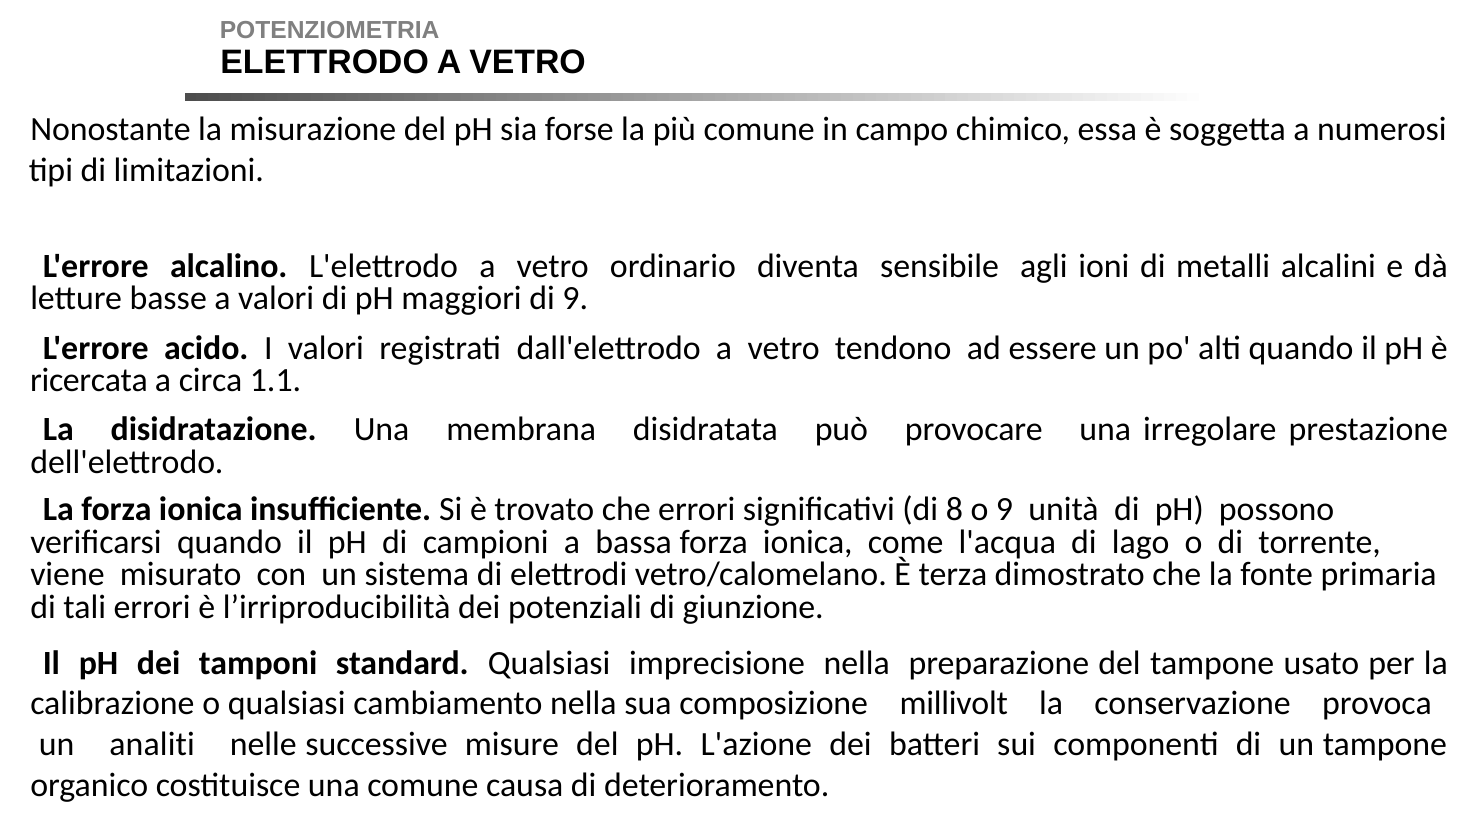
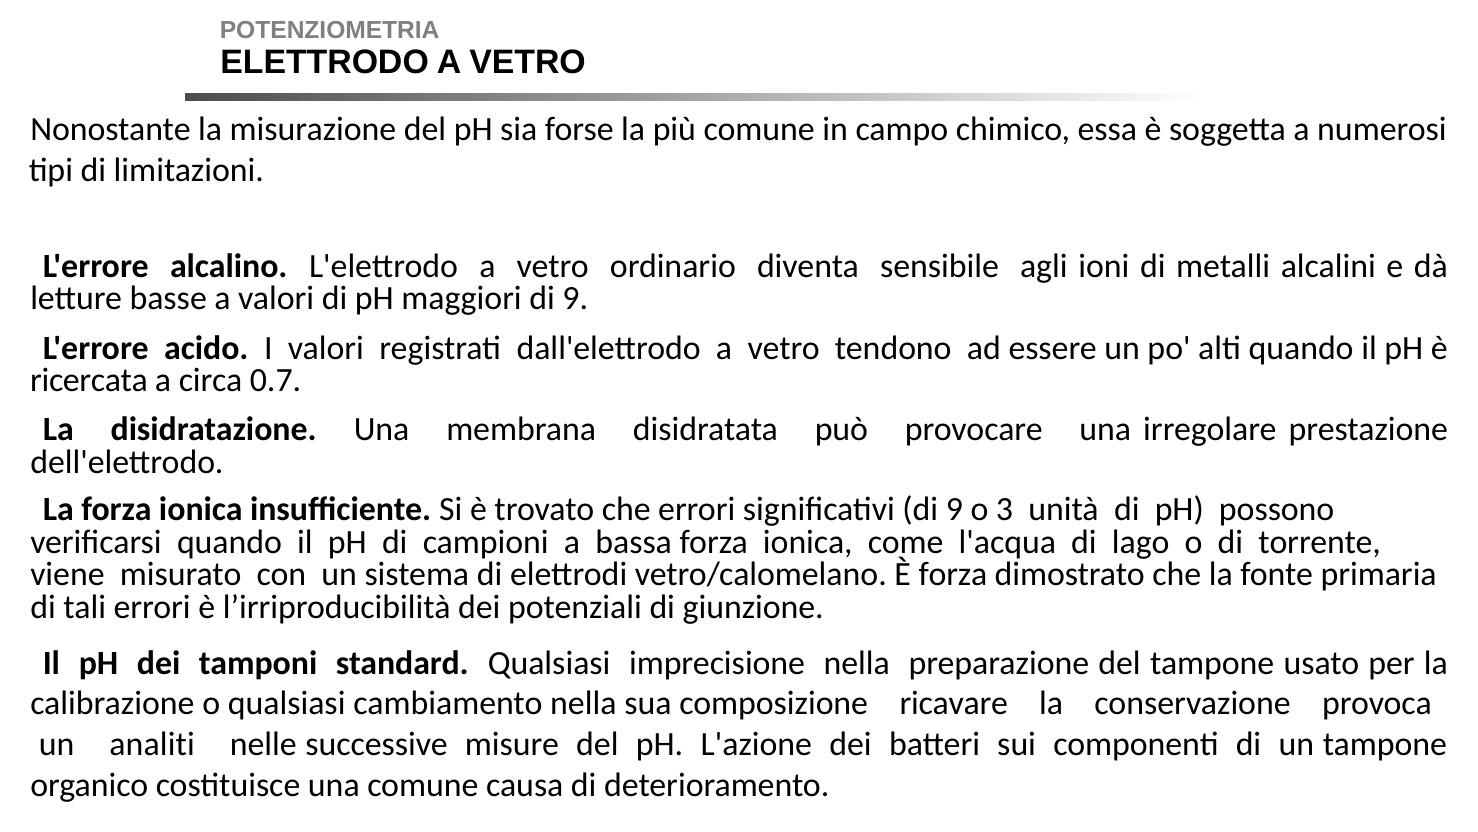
1.1: 1.1 -> 0.7
significativi di 8: 8 -> 9
o 9: 9 -> 3
È terza: terza -> forza
millivolt: millivolt -> ricavare
